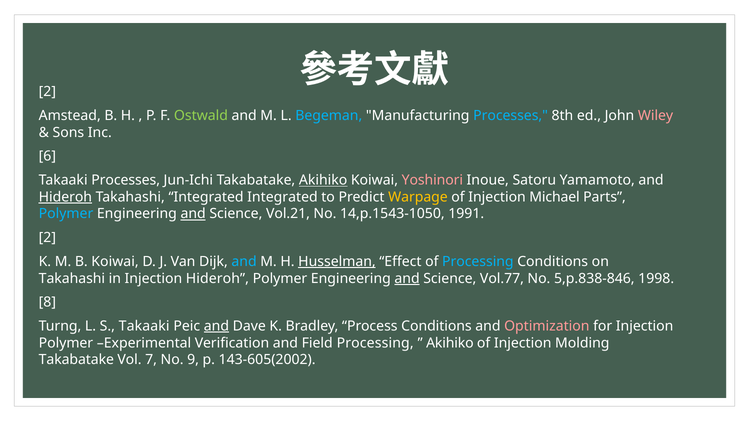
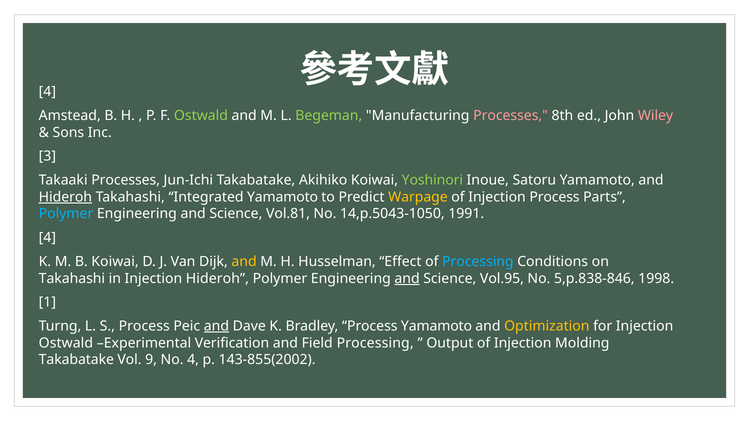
2 at (47, 92): 2 -> 4
Begeman colour: light blue -> light green
Processes at (511, 116) colour: light blue -> pink
6: 6 -> 3
Akihiko at (323, 180) underline: present -> none
Yoshinori colour: pink -> light green
Integrated Integrated: Integrated -> Yamamoto
Injection Michael: Michael -> Process
and at (193, 214) underline: present -> none
Vol.21: Vol.21 -> Vol.81
14,p.1543-1050: 14,p.1543-1050 -> 14,p.5043-1050
2 at (47, 238): 2 -> 4
and at (244, 262) colour: light blue -> yellow
Husselman underline: present -> none
Vol.77: Vol.77 -> Vol.95
8: 8 -> 1
S Takaaki: Takaaki -> Process
Process Conditions: Conditions -> Yamamoto
Optimization colour: pink -> yellow
Polymer at (66, 343): Polymer -> Ostwald
Akihiko at (450, 343): Akihiko -> Output
7: 7 -> 9
No 9: 9 -> 4
143-605(2002: 143-605(2002 -> 143-855(2002
